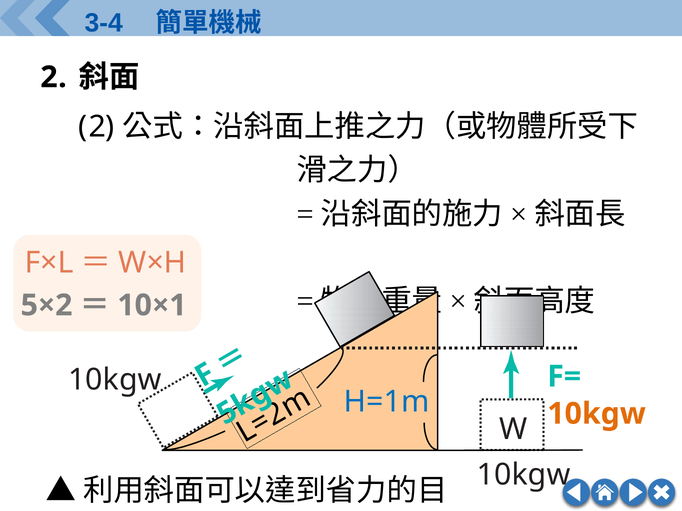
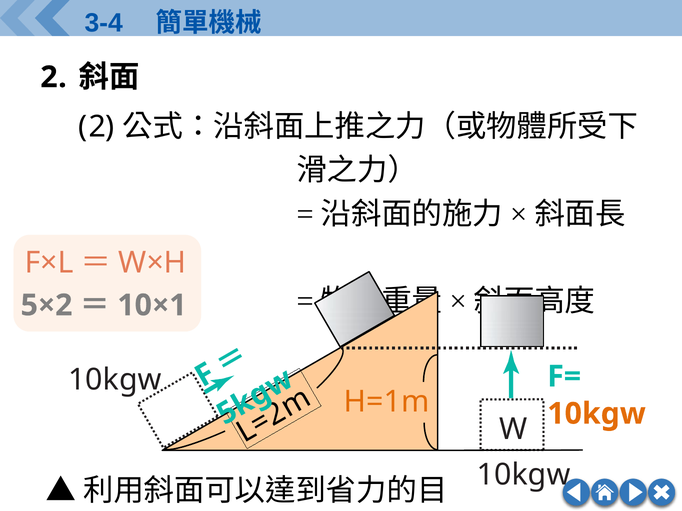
H=1m colour: blue -> orange
